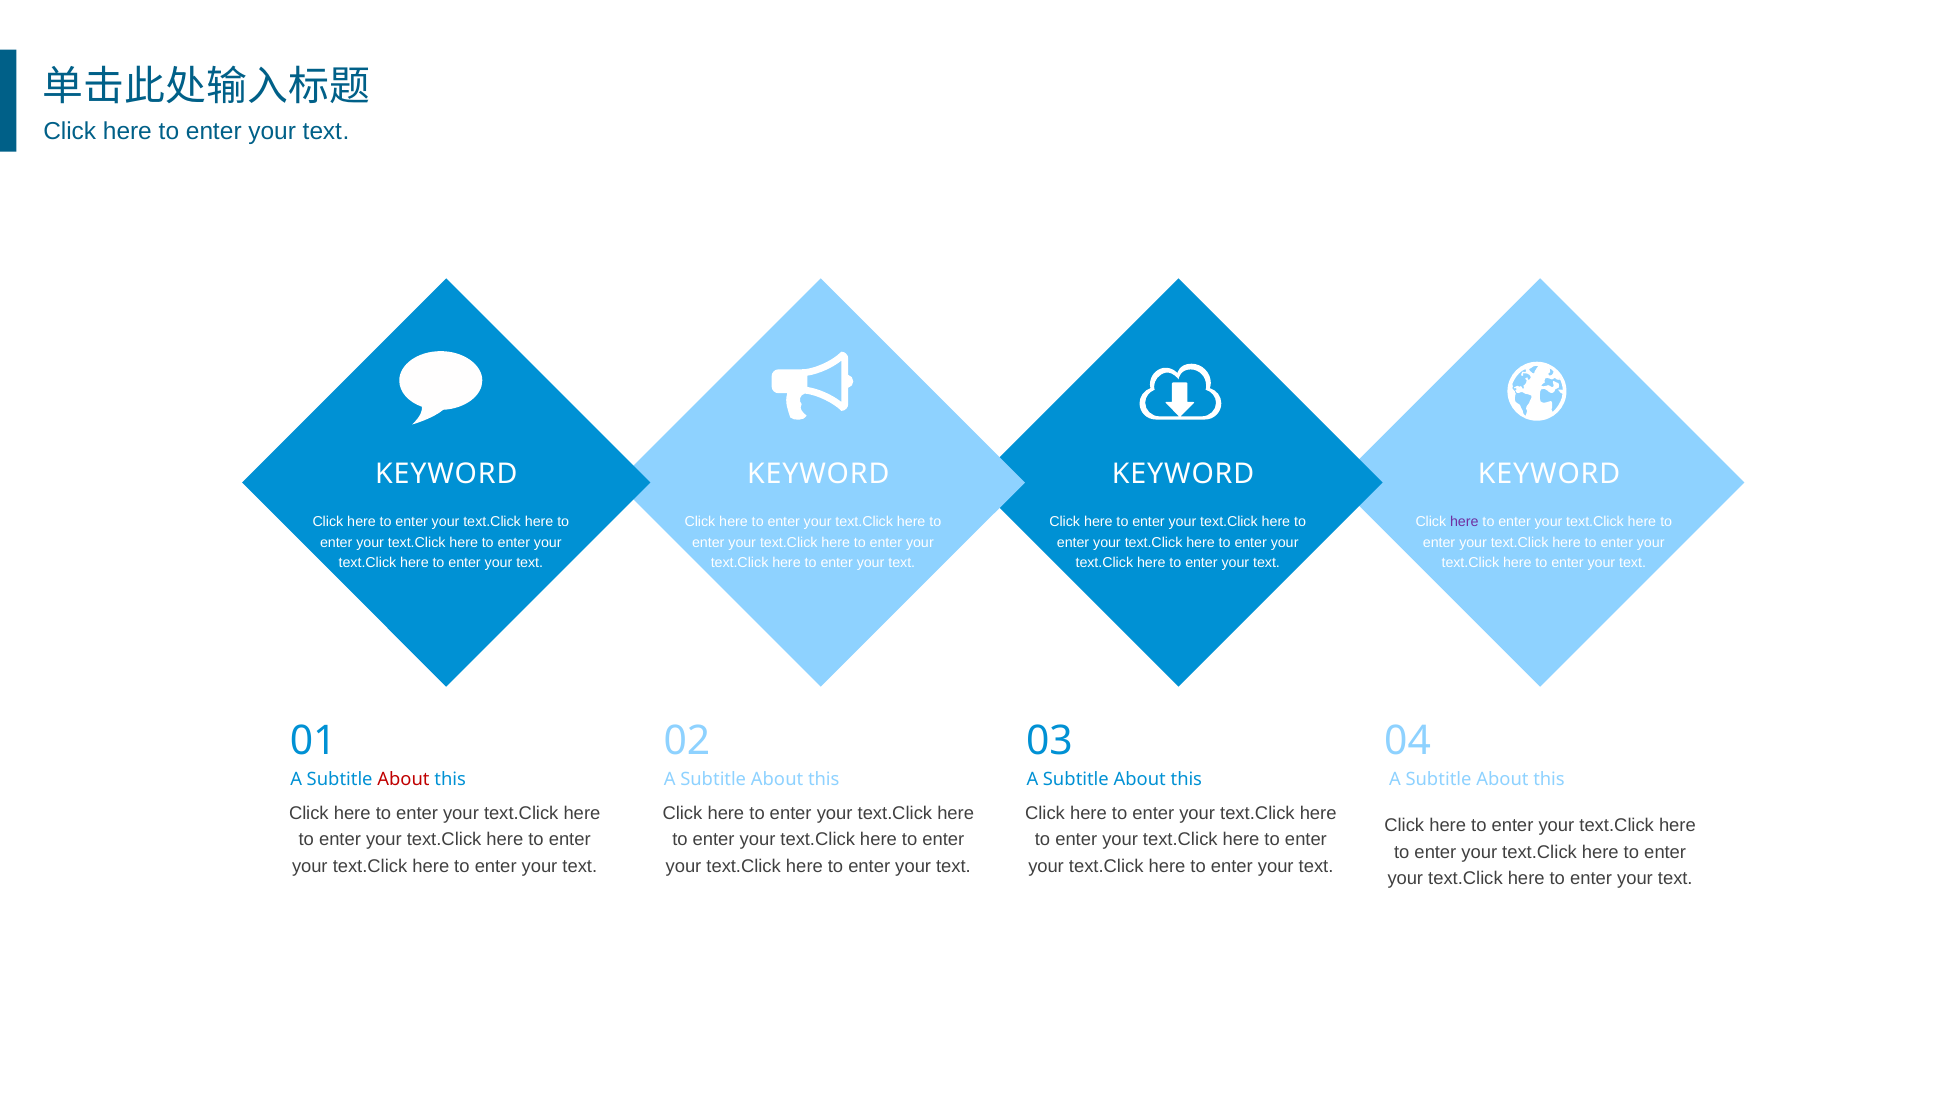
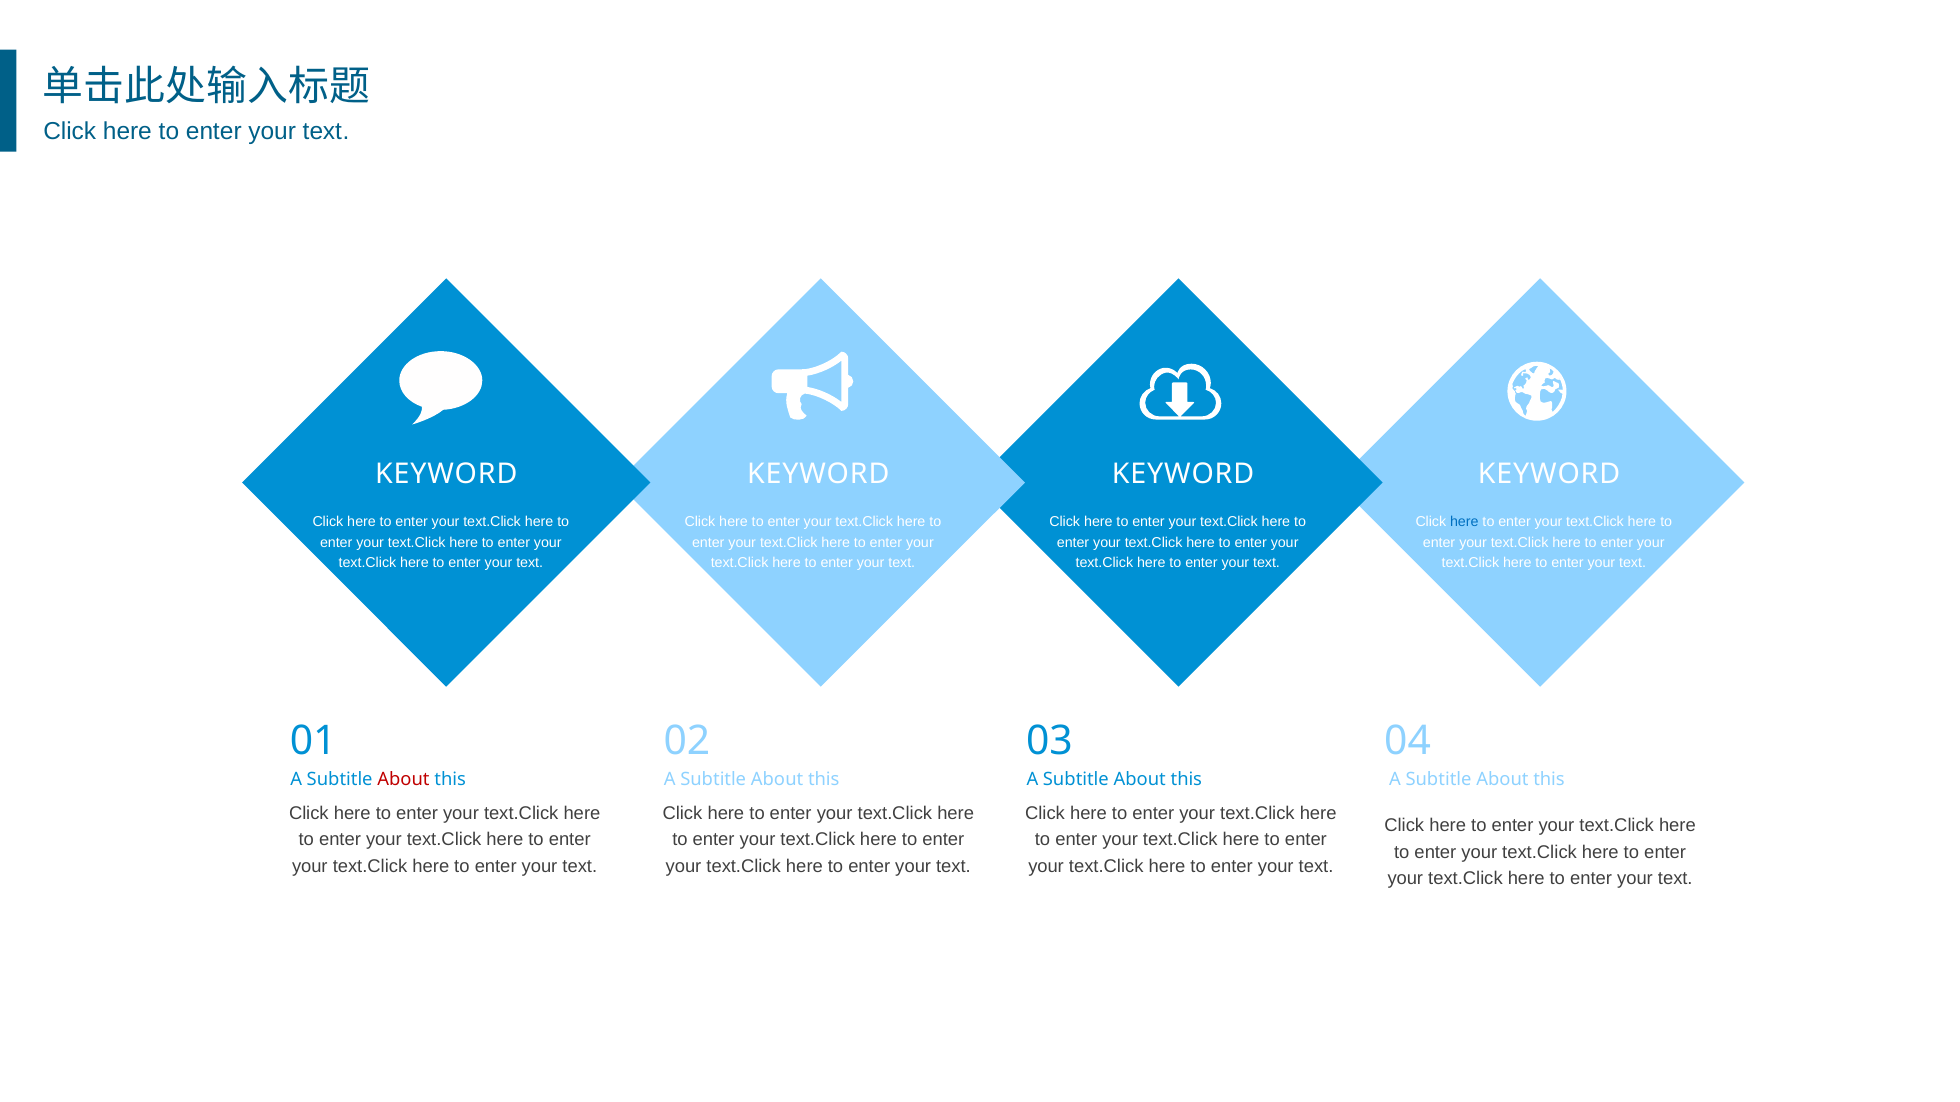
here at (1464, 522) colour: purple -> blue
